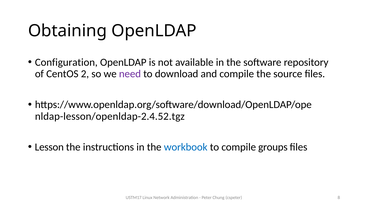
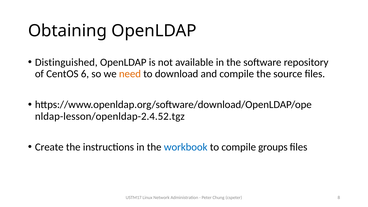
Configuration: Configuration -> Distinguished
2: 2 -> 6
need colour: purple -> orange
Lesson: Lesson -> Create
